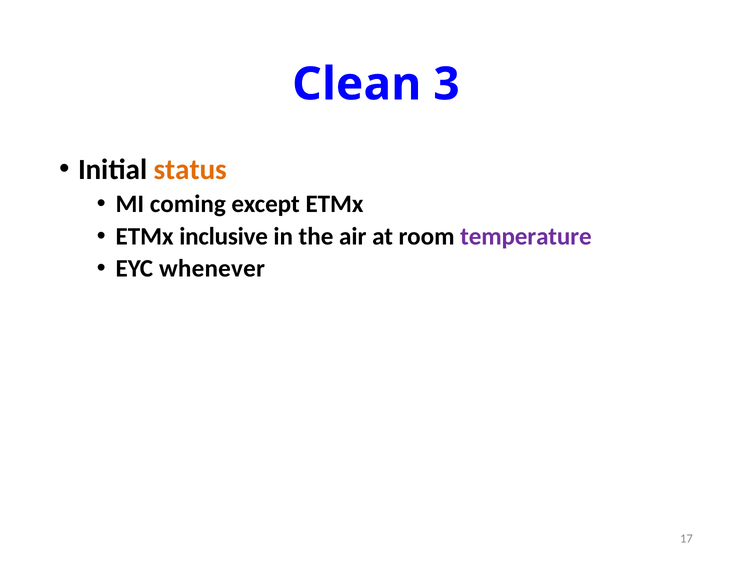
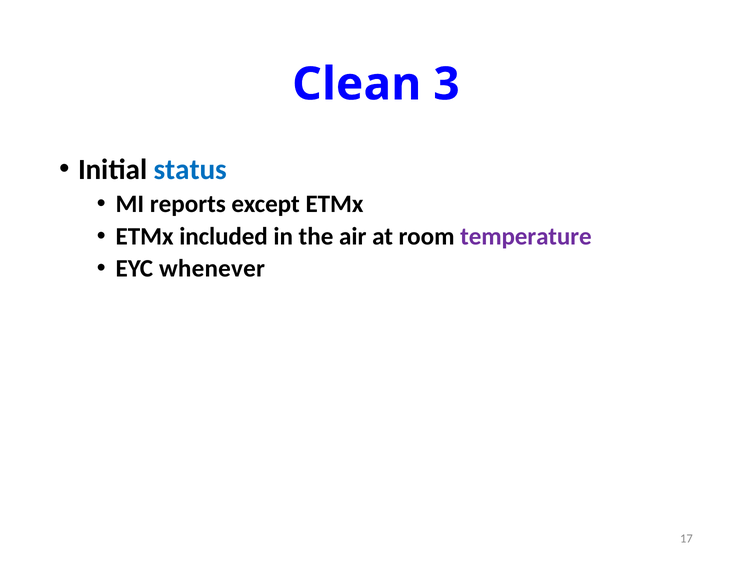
status colour: orange -> blue
coming: coming -> reports
inclusive: inclusive -> included
